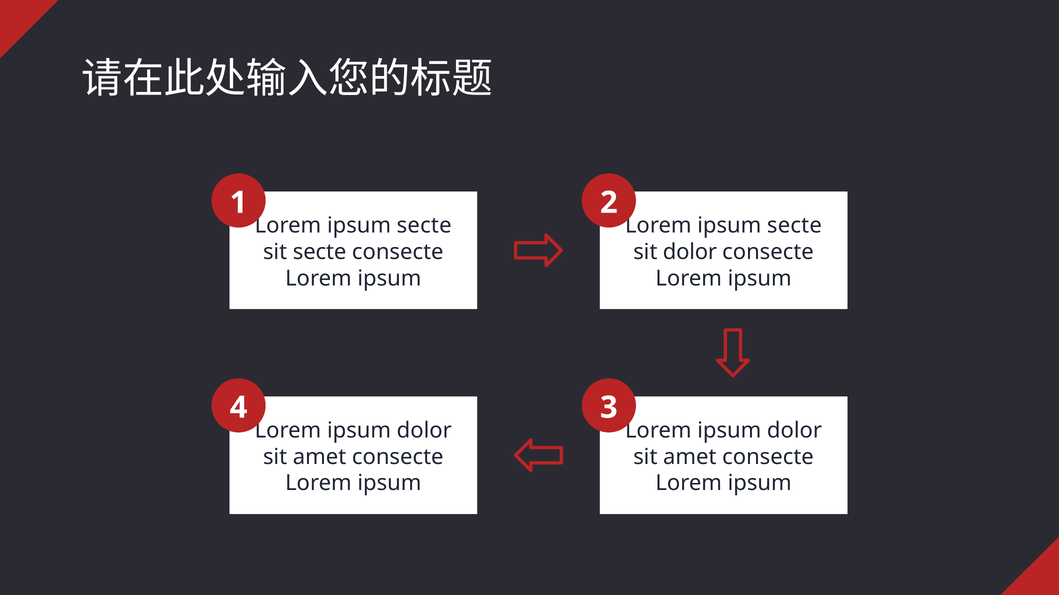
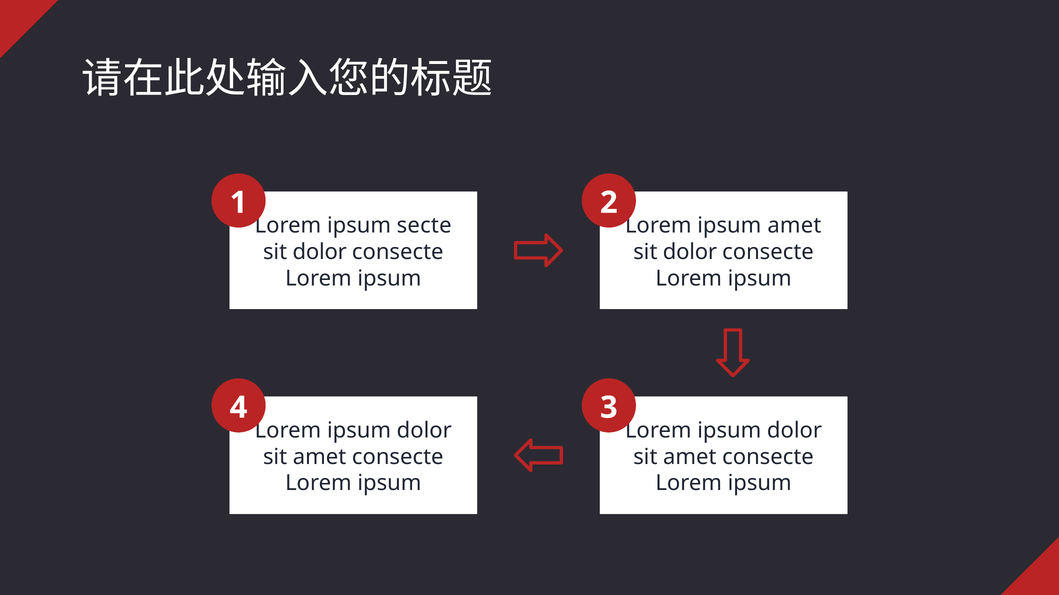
secte at (794, 226): secte -> amet
secte at (320, 252): secte -> dolor
